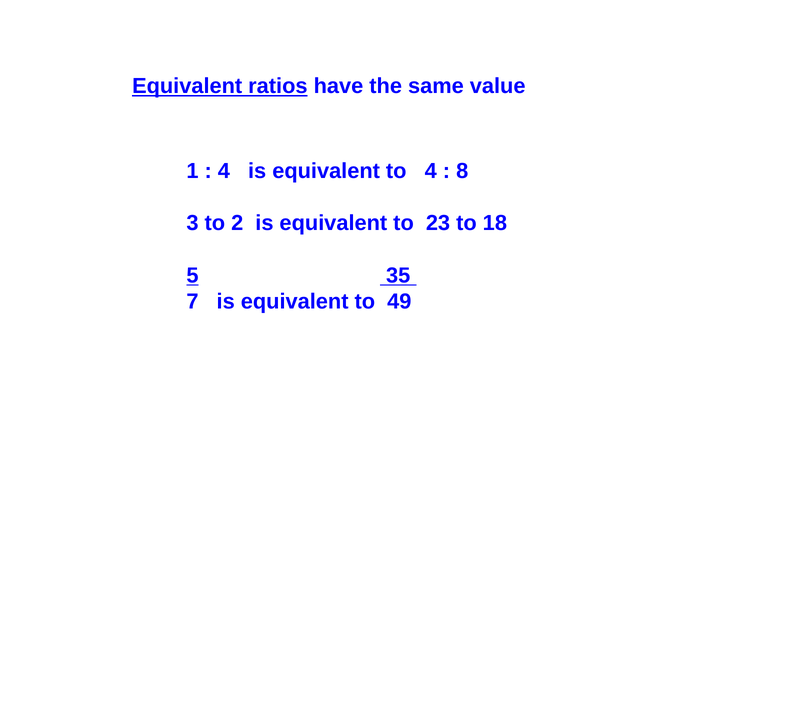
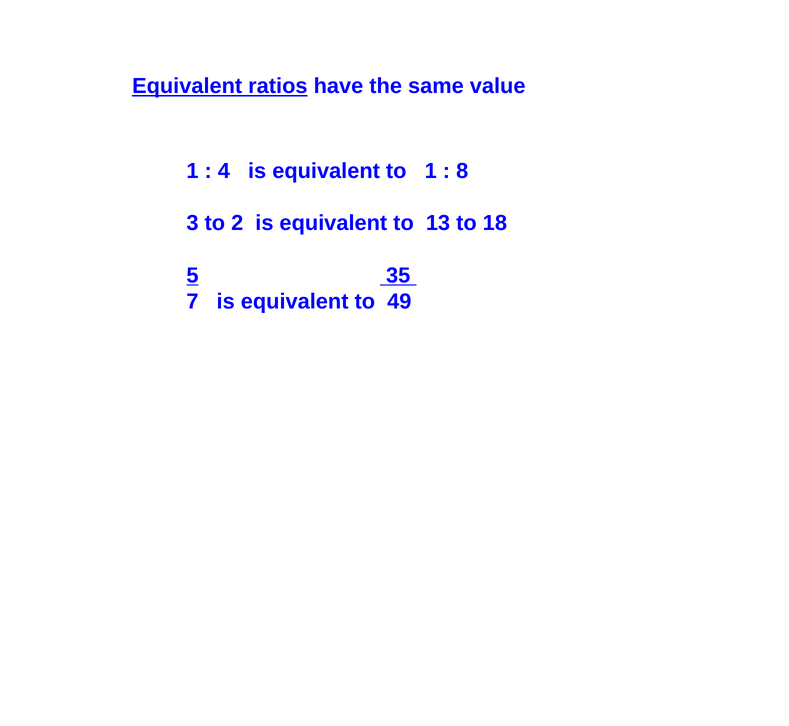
to 4: 4 -> 1
23: 23 -> 13
